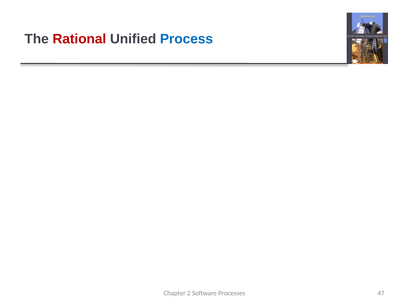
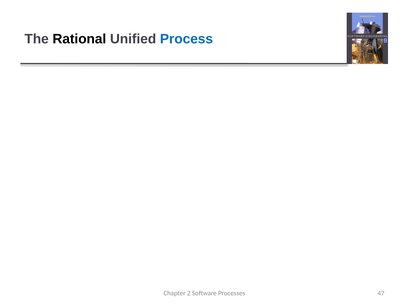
Rational colour: red -> black
